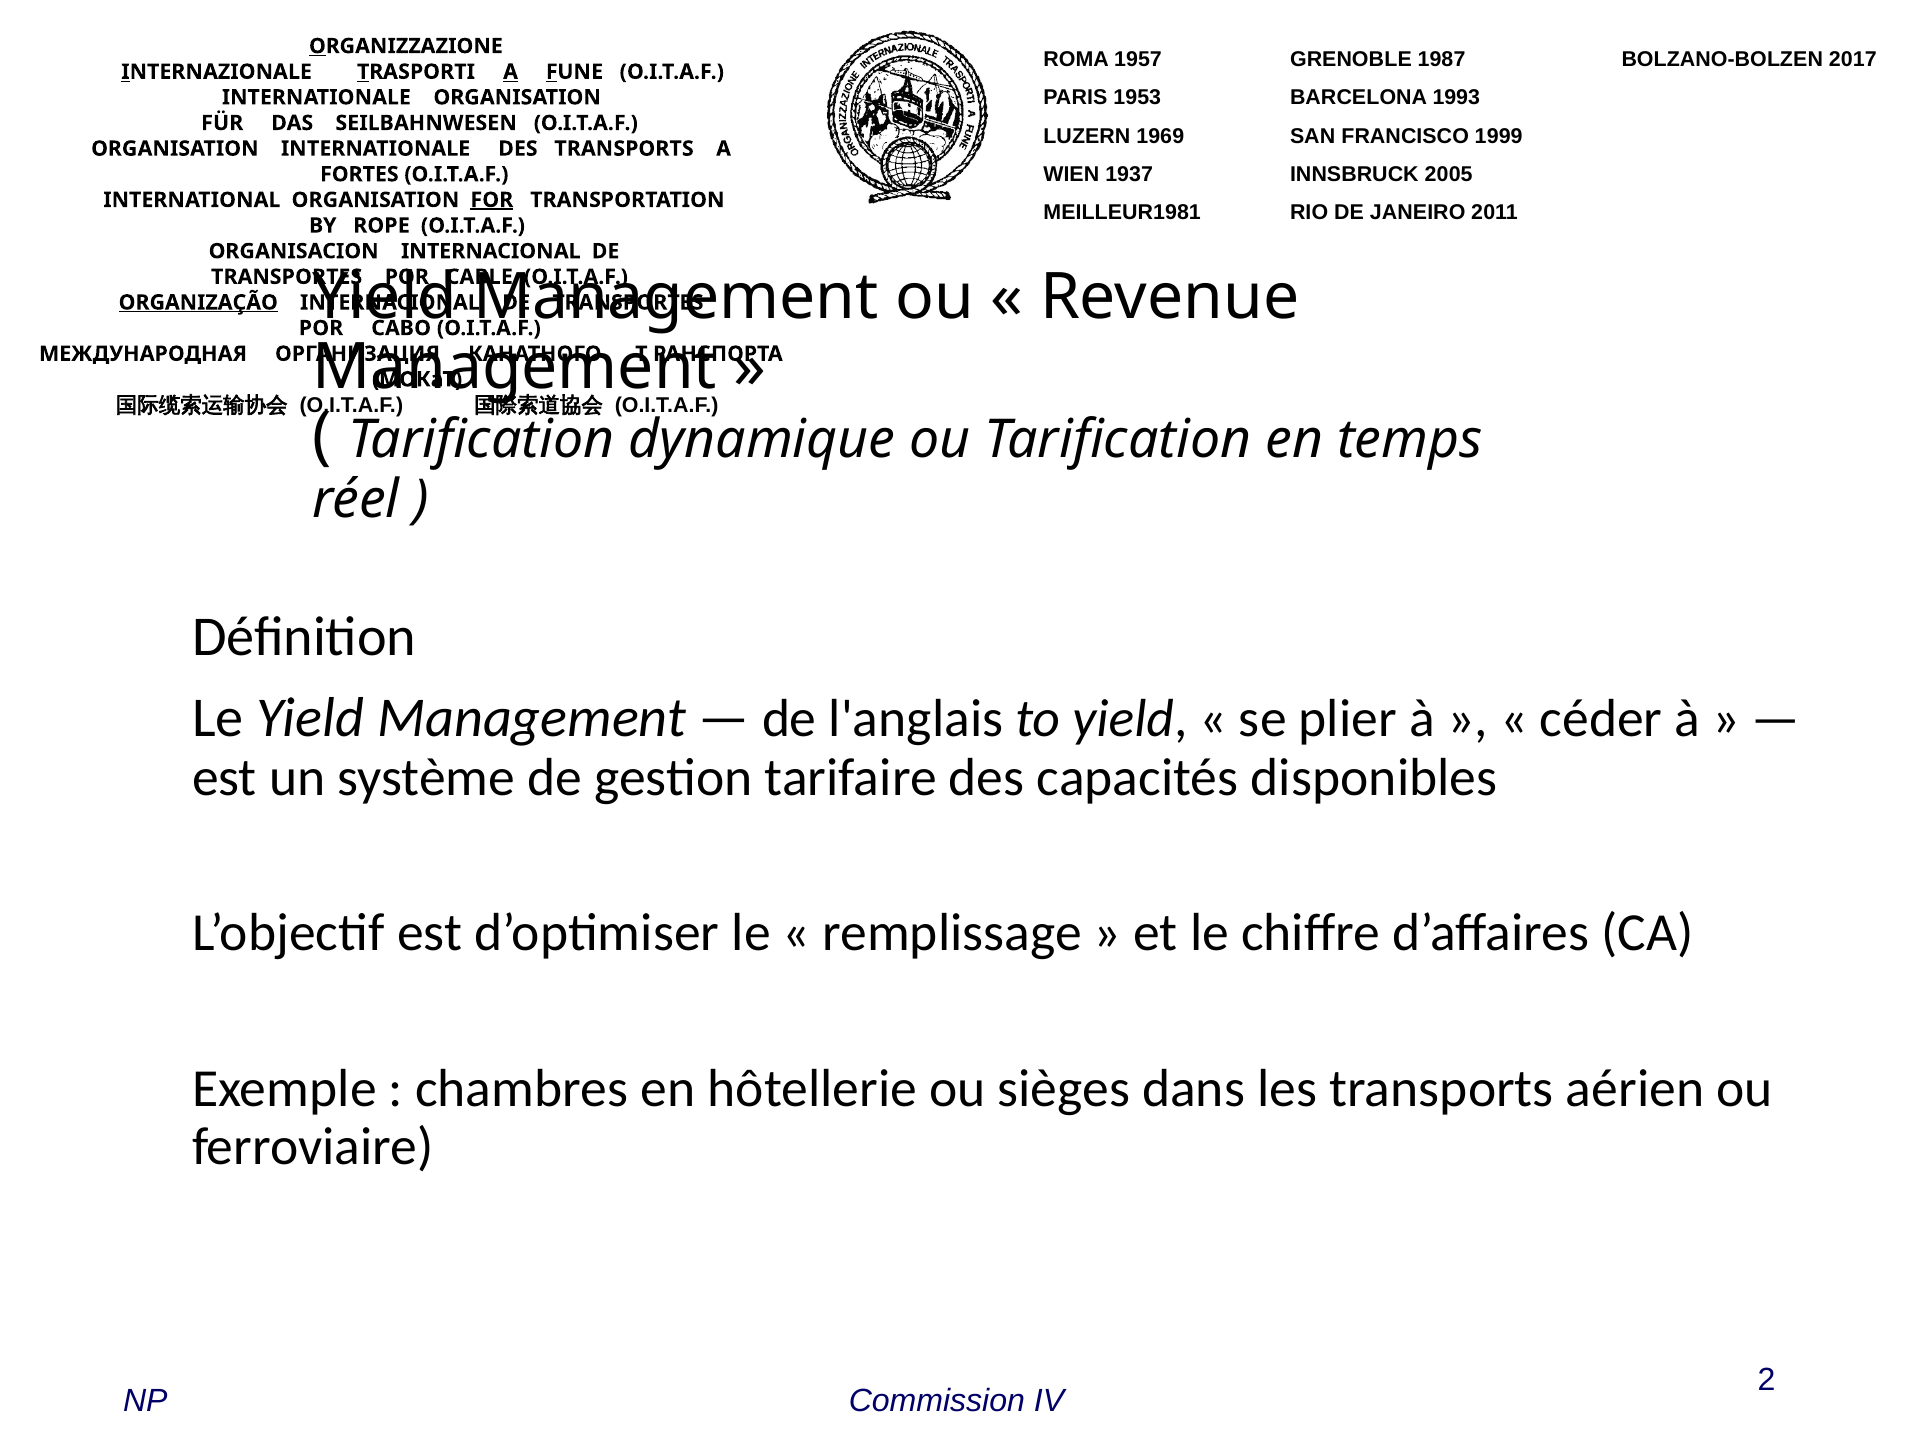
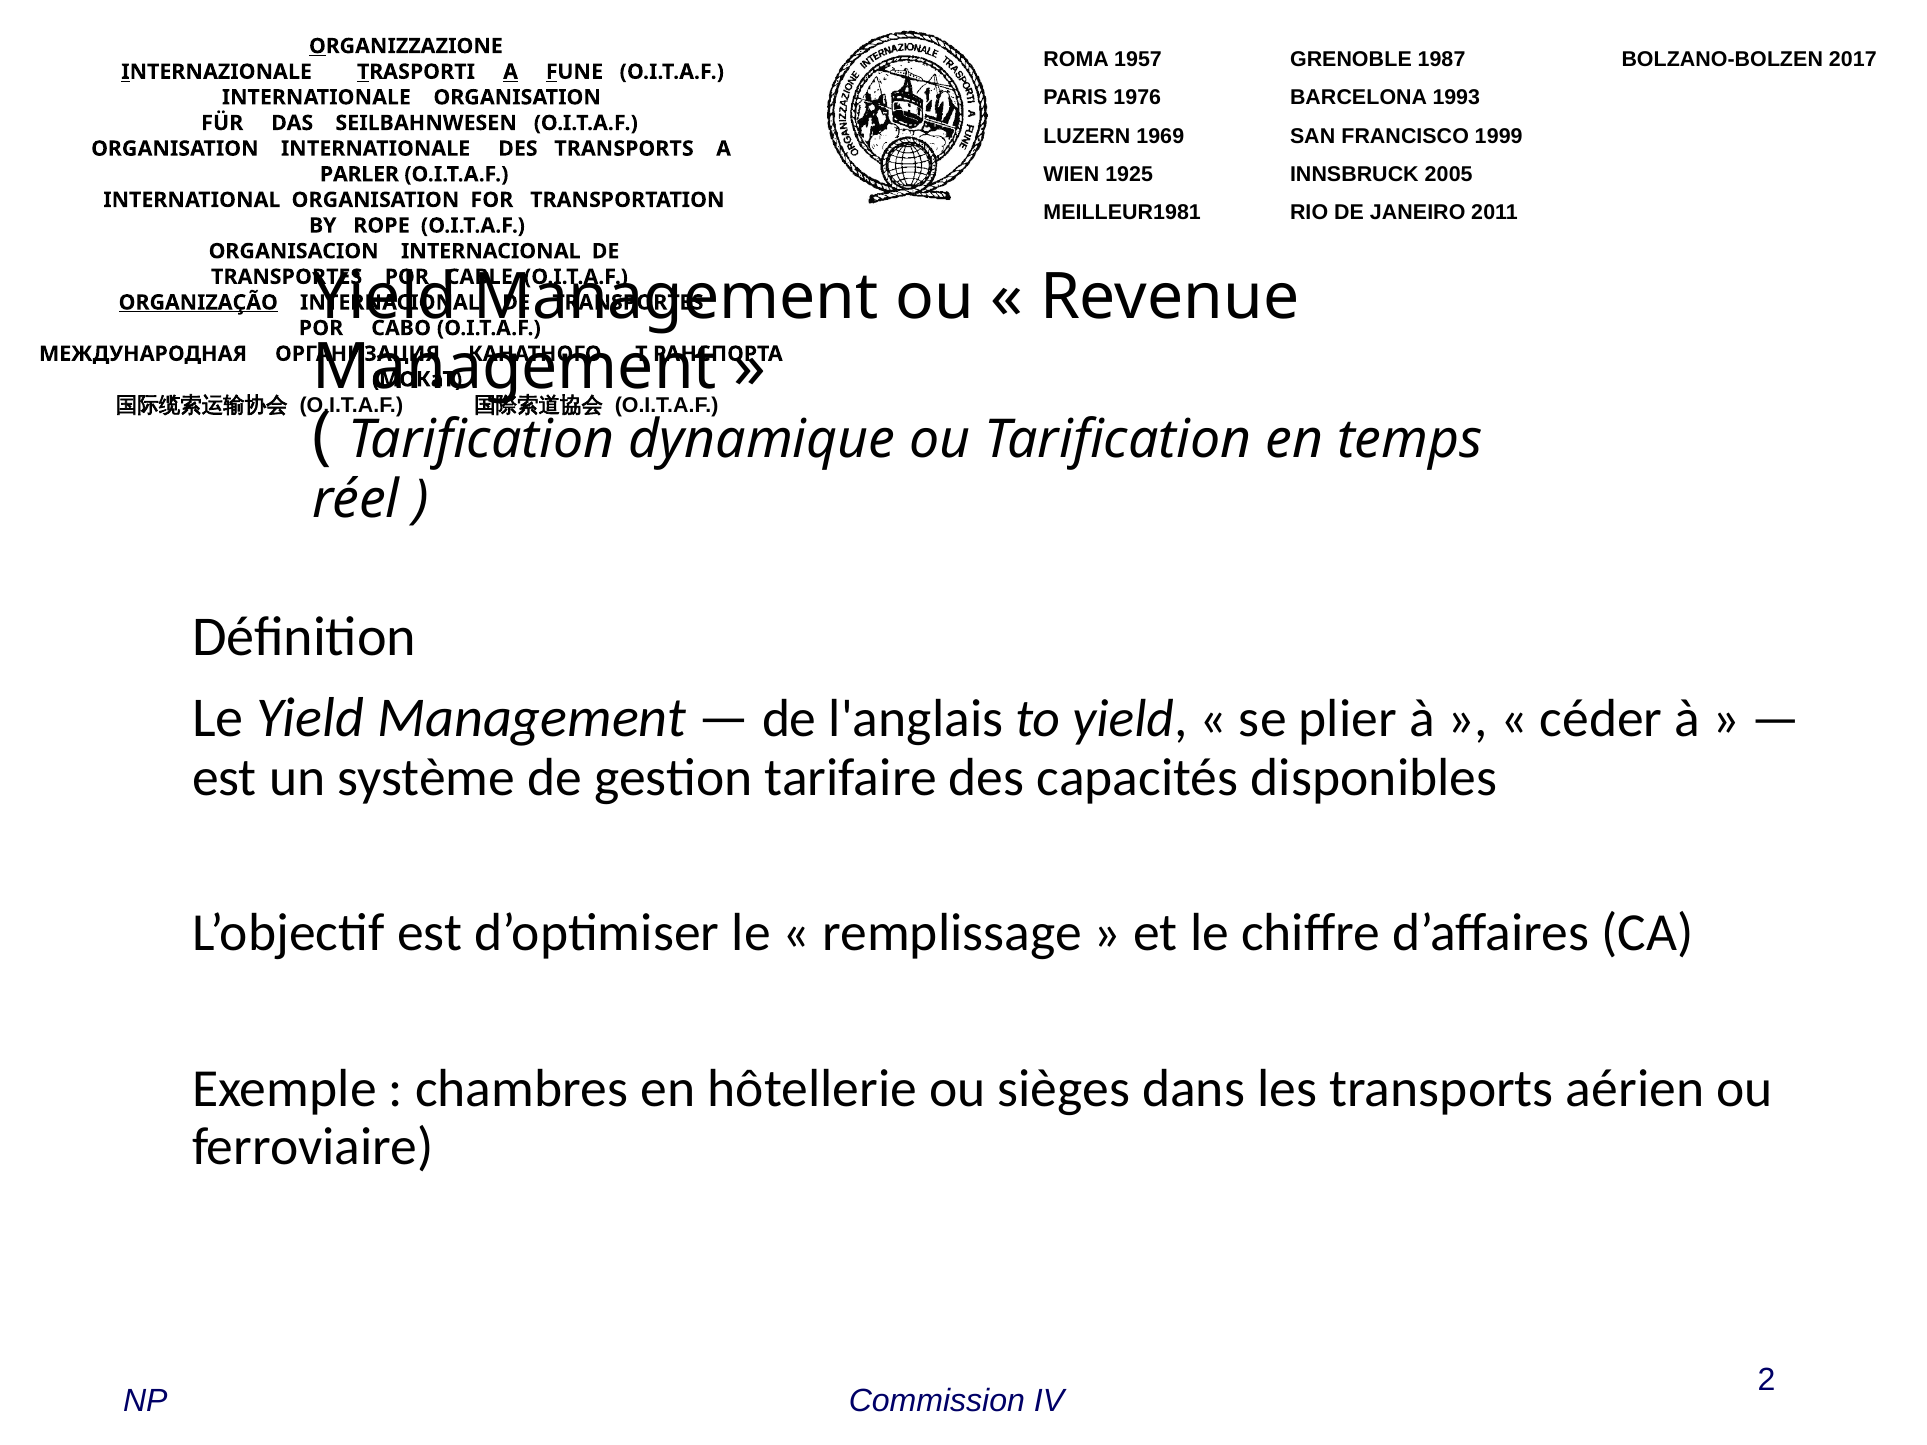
1953: 1953 -> 1976
1937: 1937 -> 1925
FORTES: FORTES -> PARLER
FOR underline: present -> none
